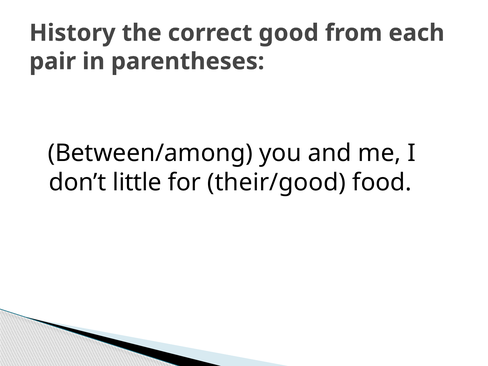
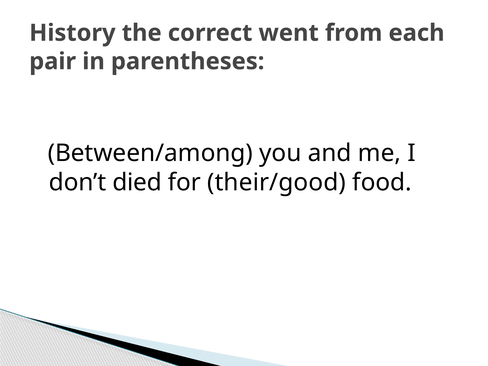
good: good -> went
little: little -> died
